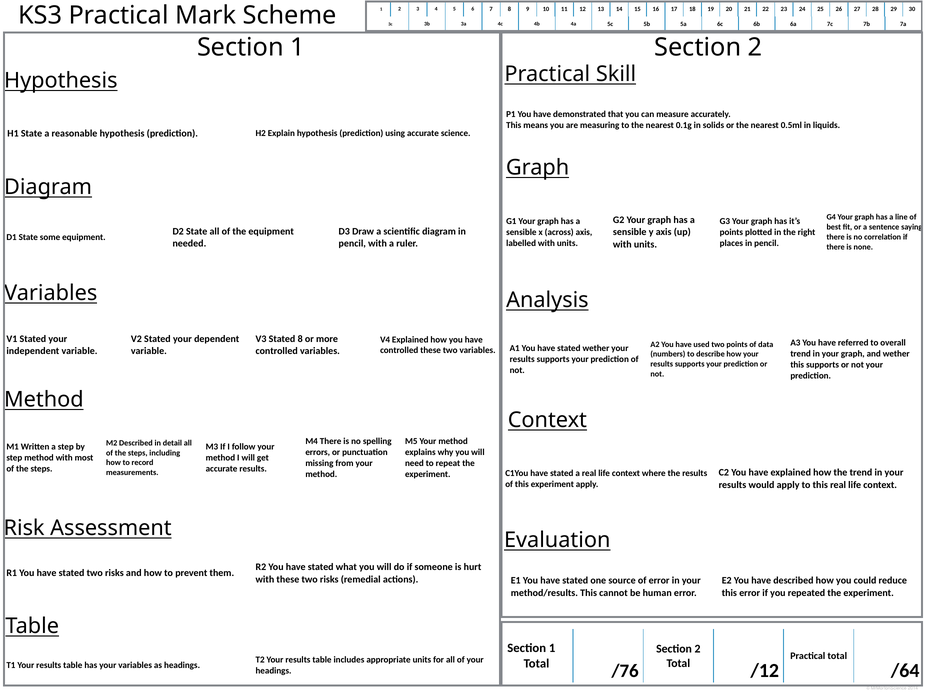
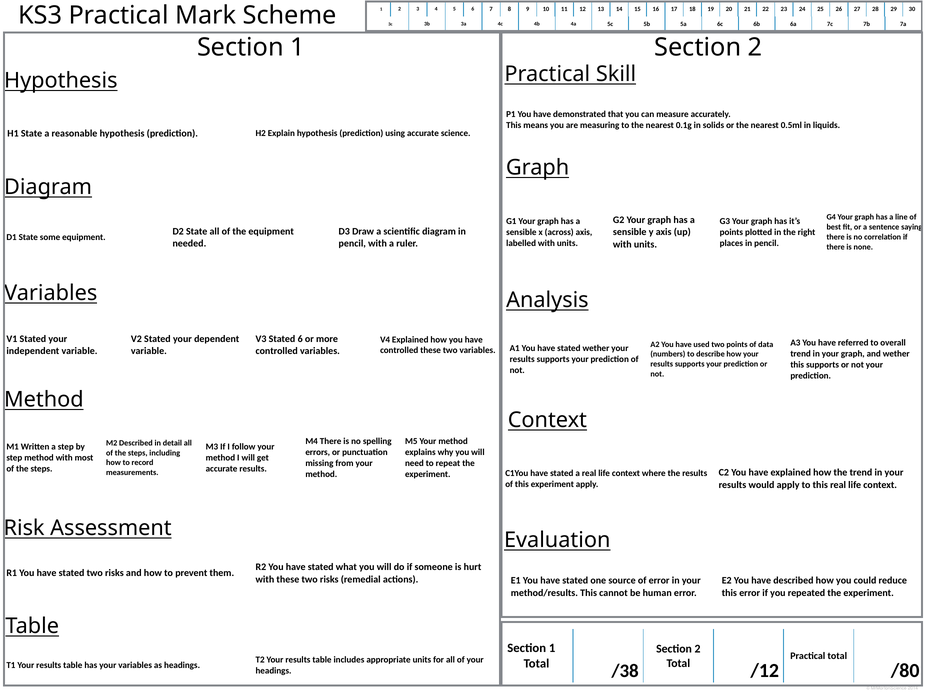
Stated 8: 8 -> 6
/76: /76 -> /38
/64: /64 -> /80
